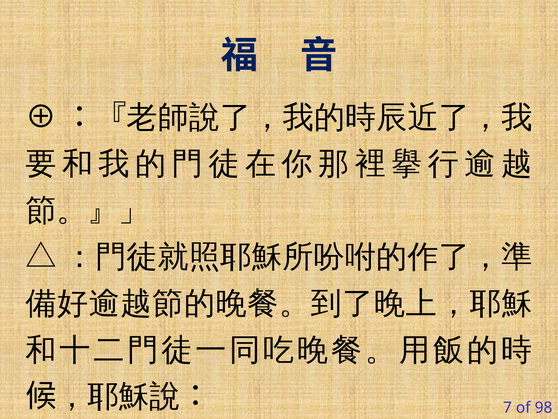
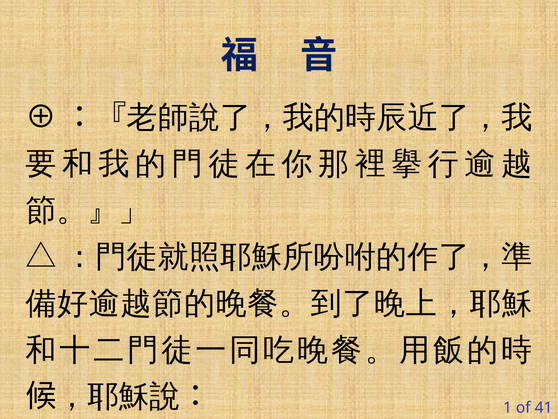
7: 7 -> 1
98: 98 -> 41
